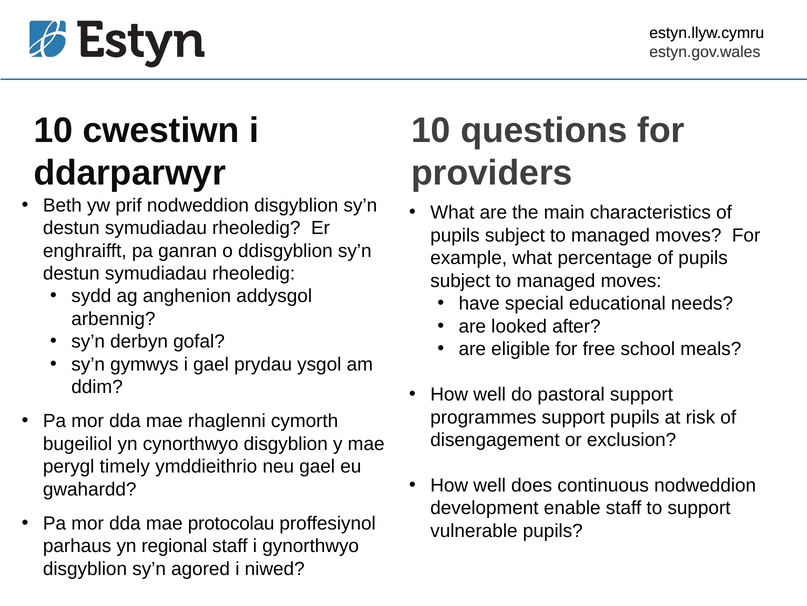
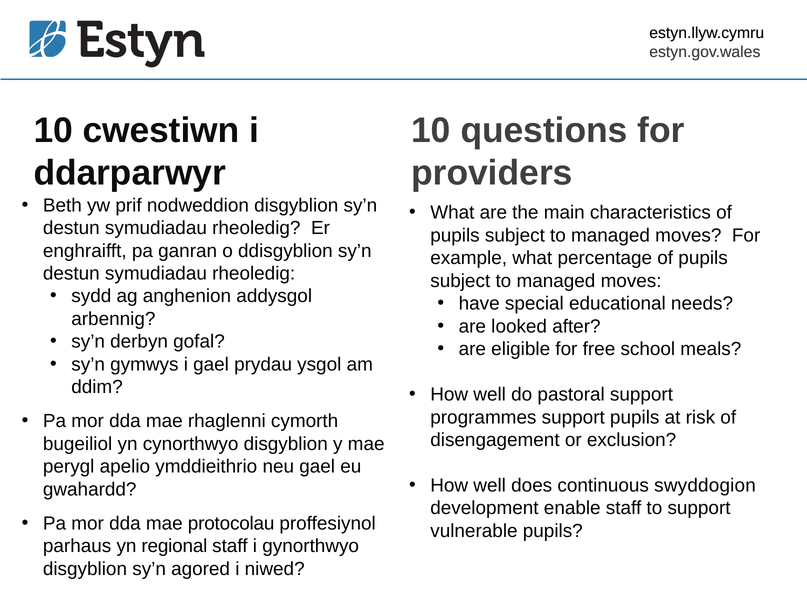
timely: timely -> apelio
continuous nodweddion: nodweddion -> swyddogion
